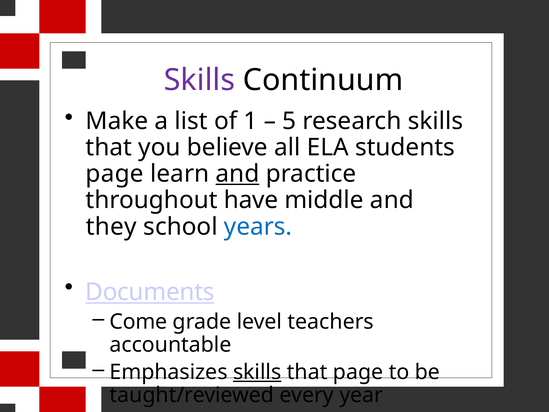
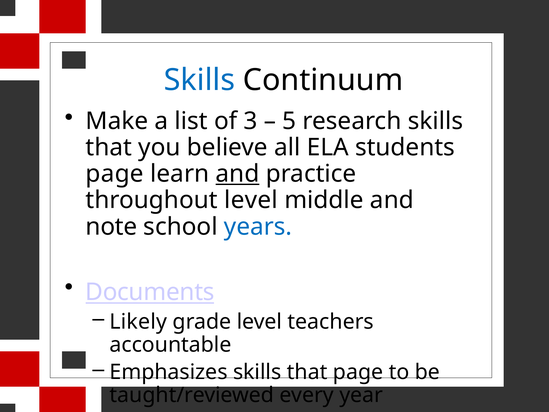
Skills at (200, 80) colour: purple -> blue
1: 1 -> 3
throughout have: have -> level
they: they -> note
Come: Come -> Likely
skills at (257, 372) underline: present -> none
